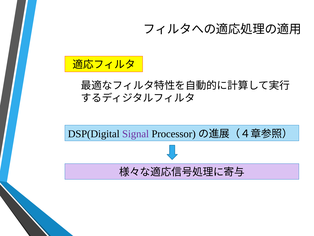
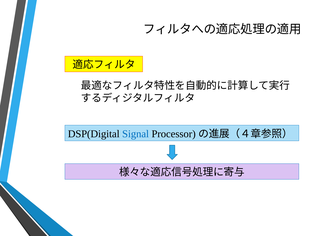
Signal colour: purple -> blue
